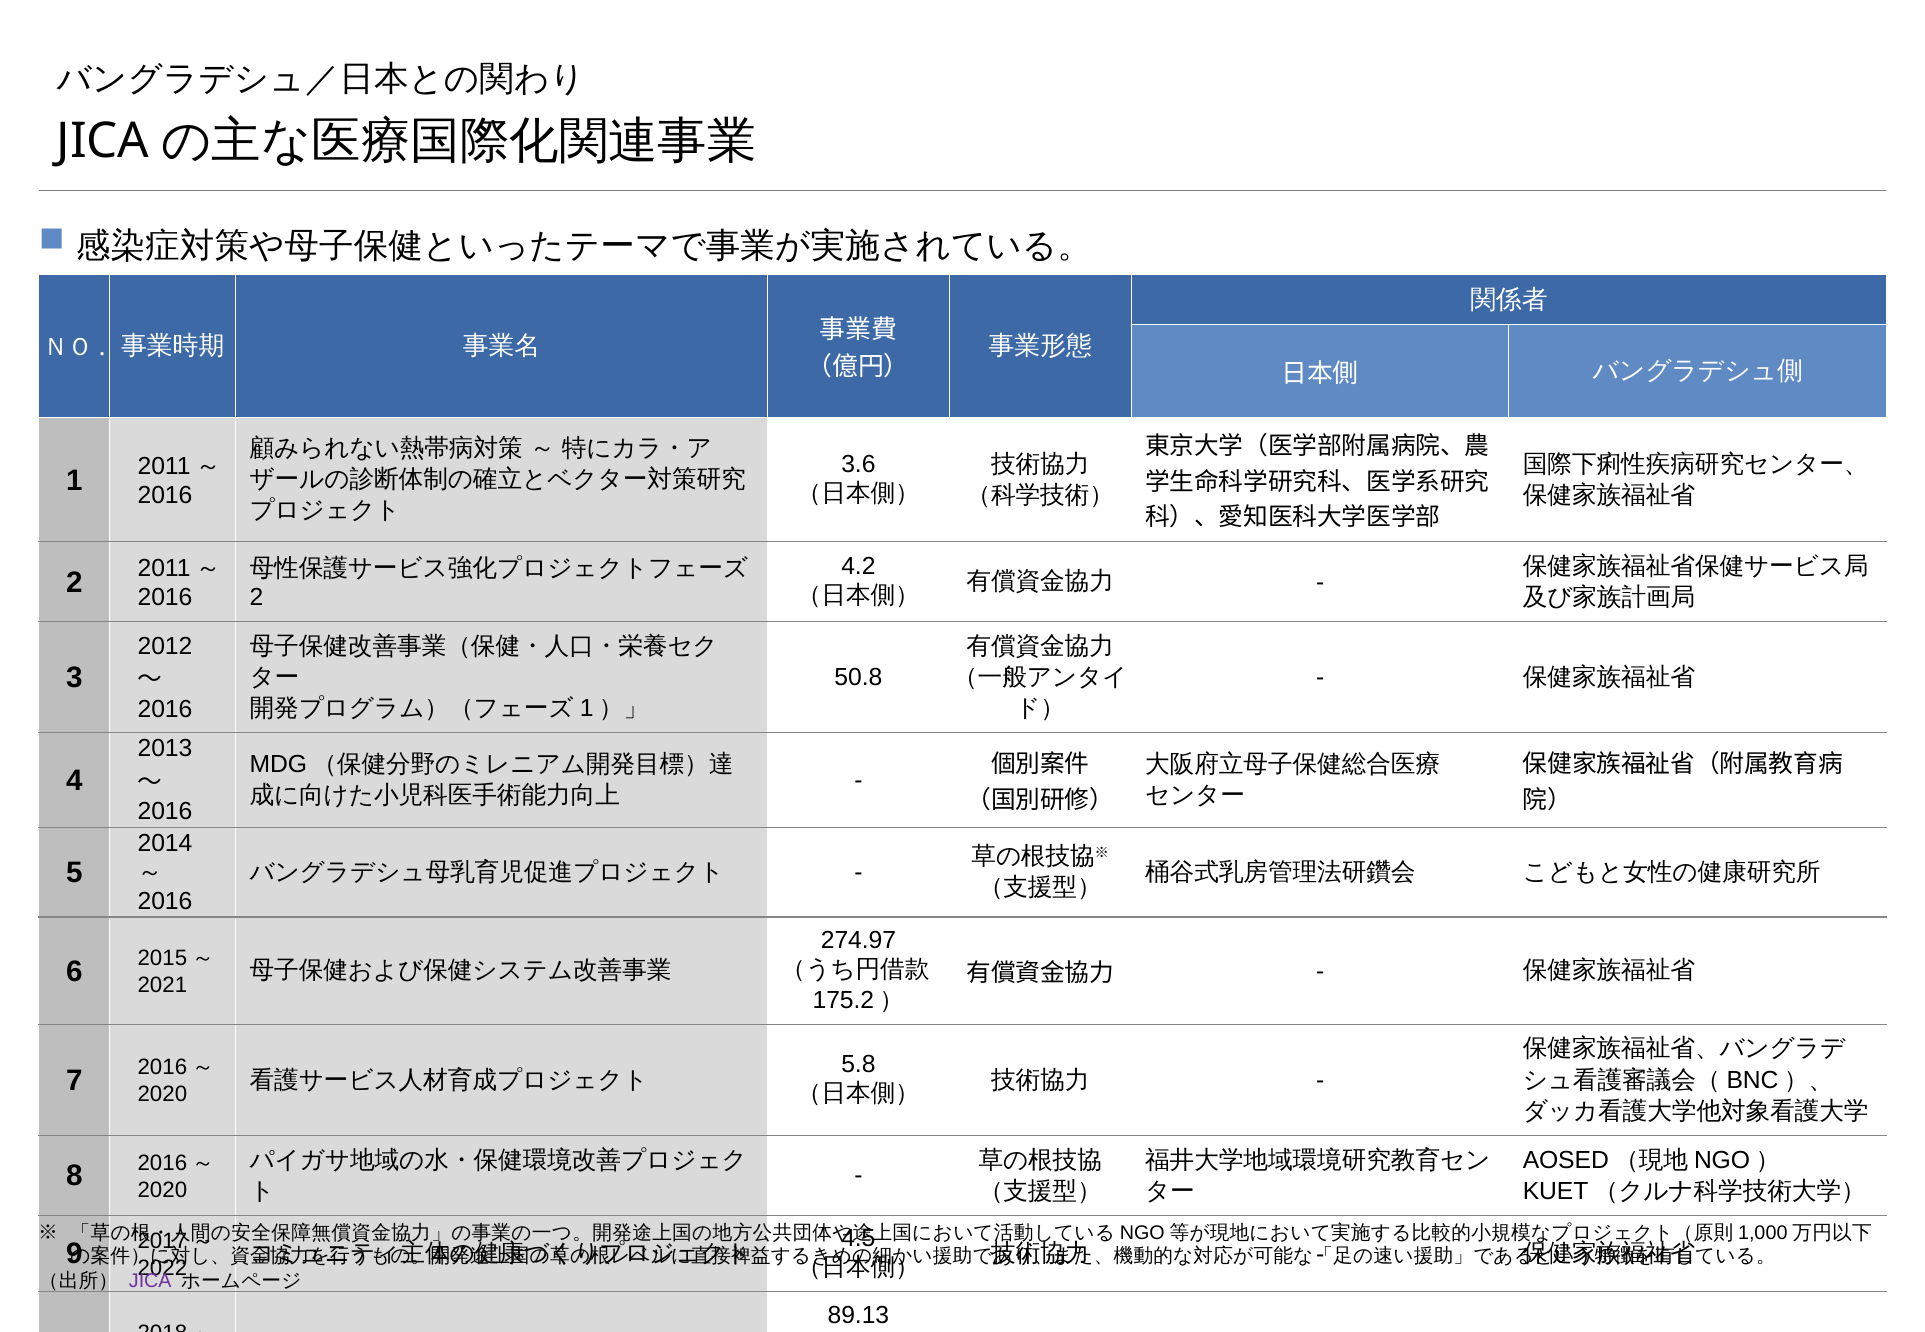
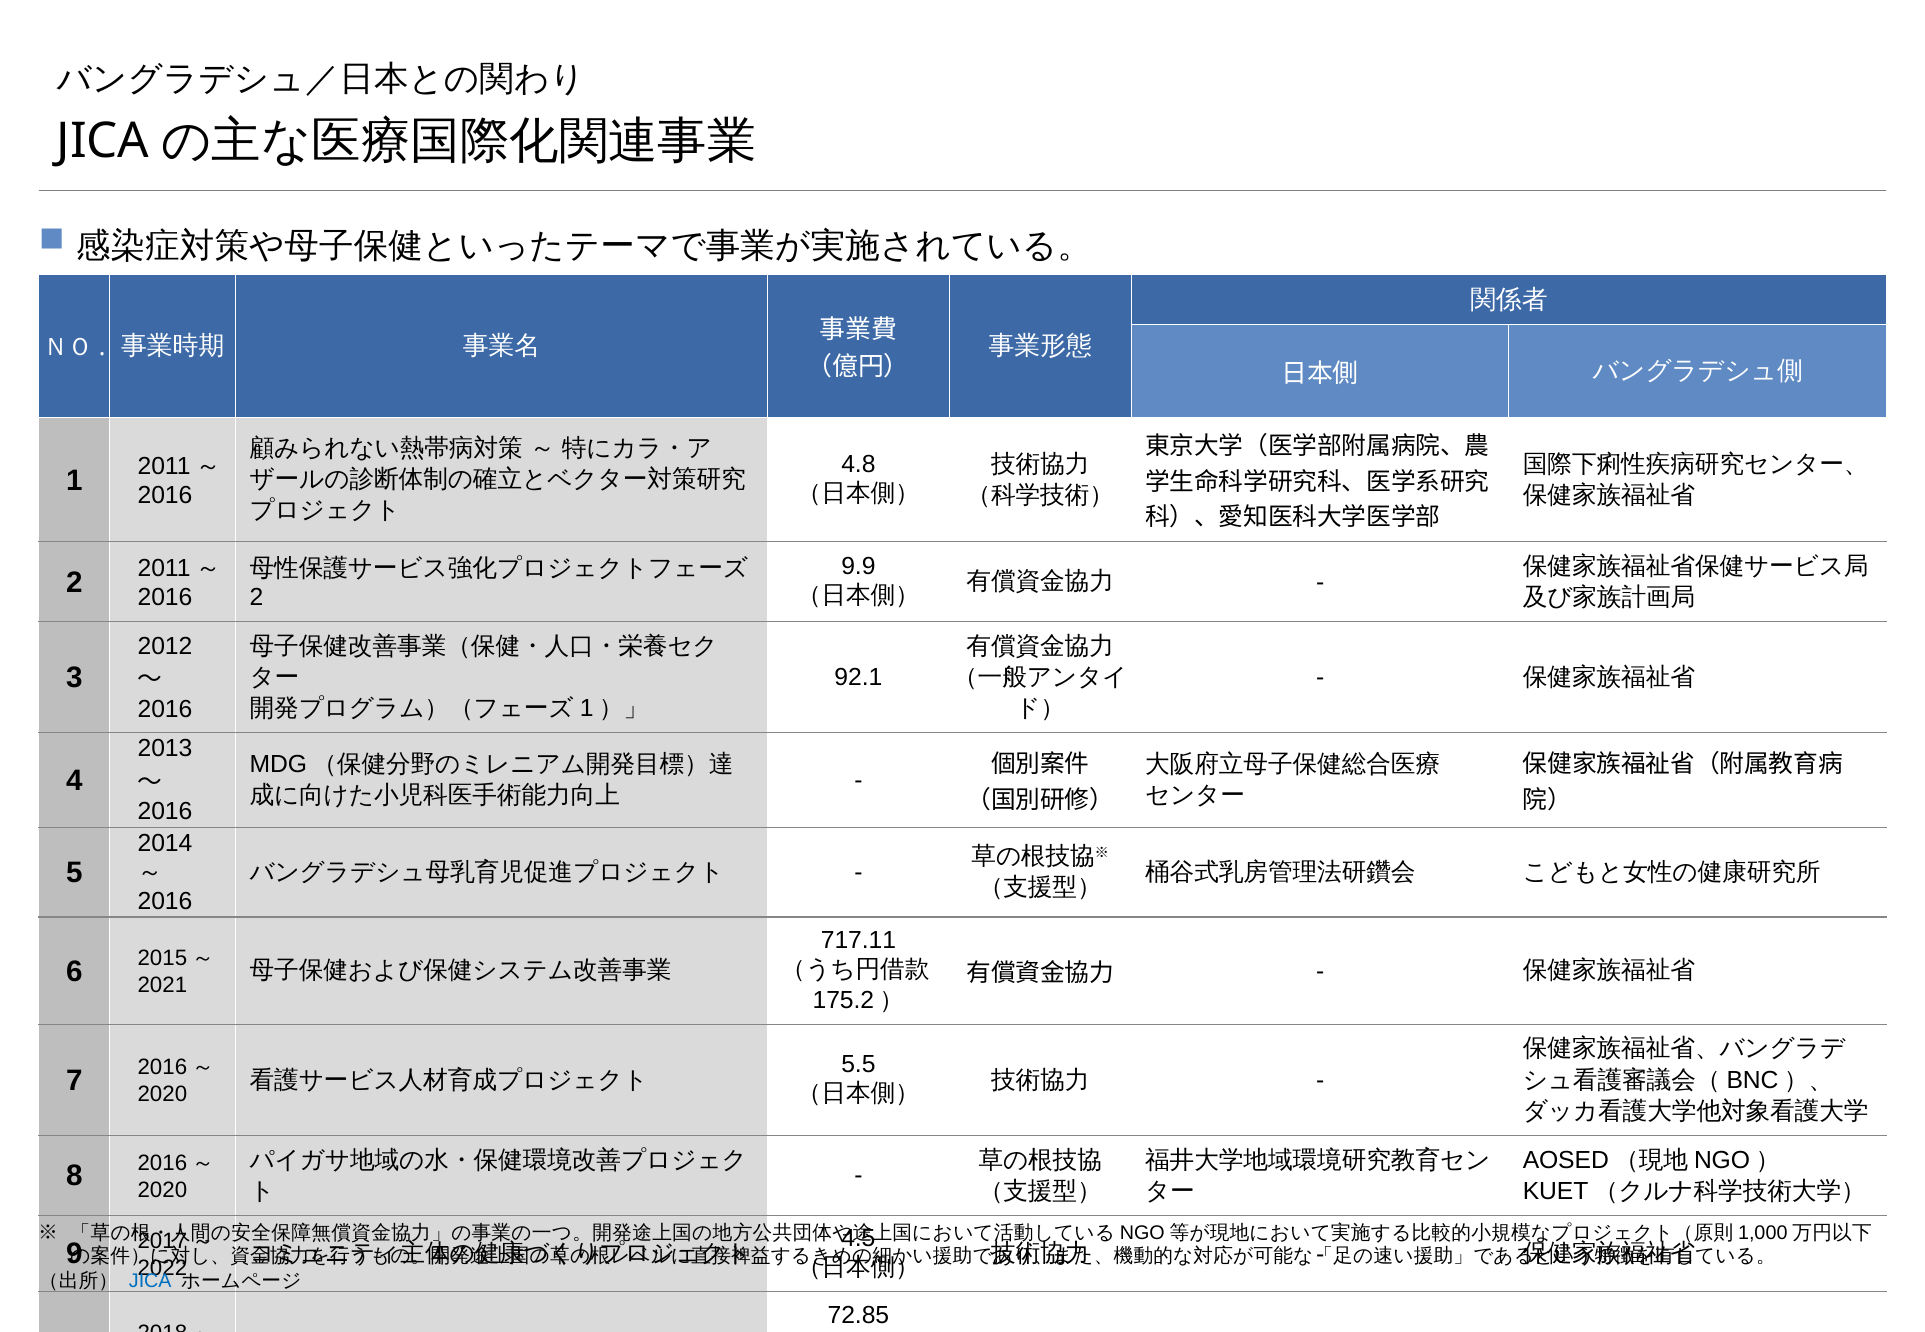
3.6: 3.6 -> 4.8
4.2: 4.2 -> 9.9
50.8: 50.8 -> 92.1
274.97: 274.97 -> 717.11
5.8: 5.8 -> 5.5
JICA colour: purple -> blue
89.13: 89.13 -> 72.85
